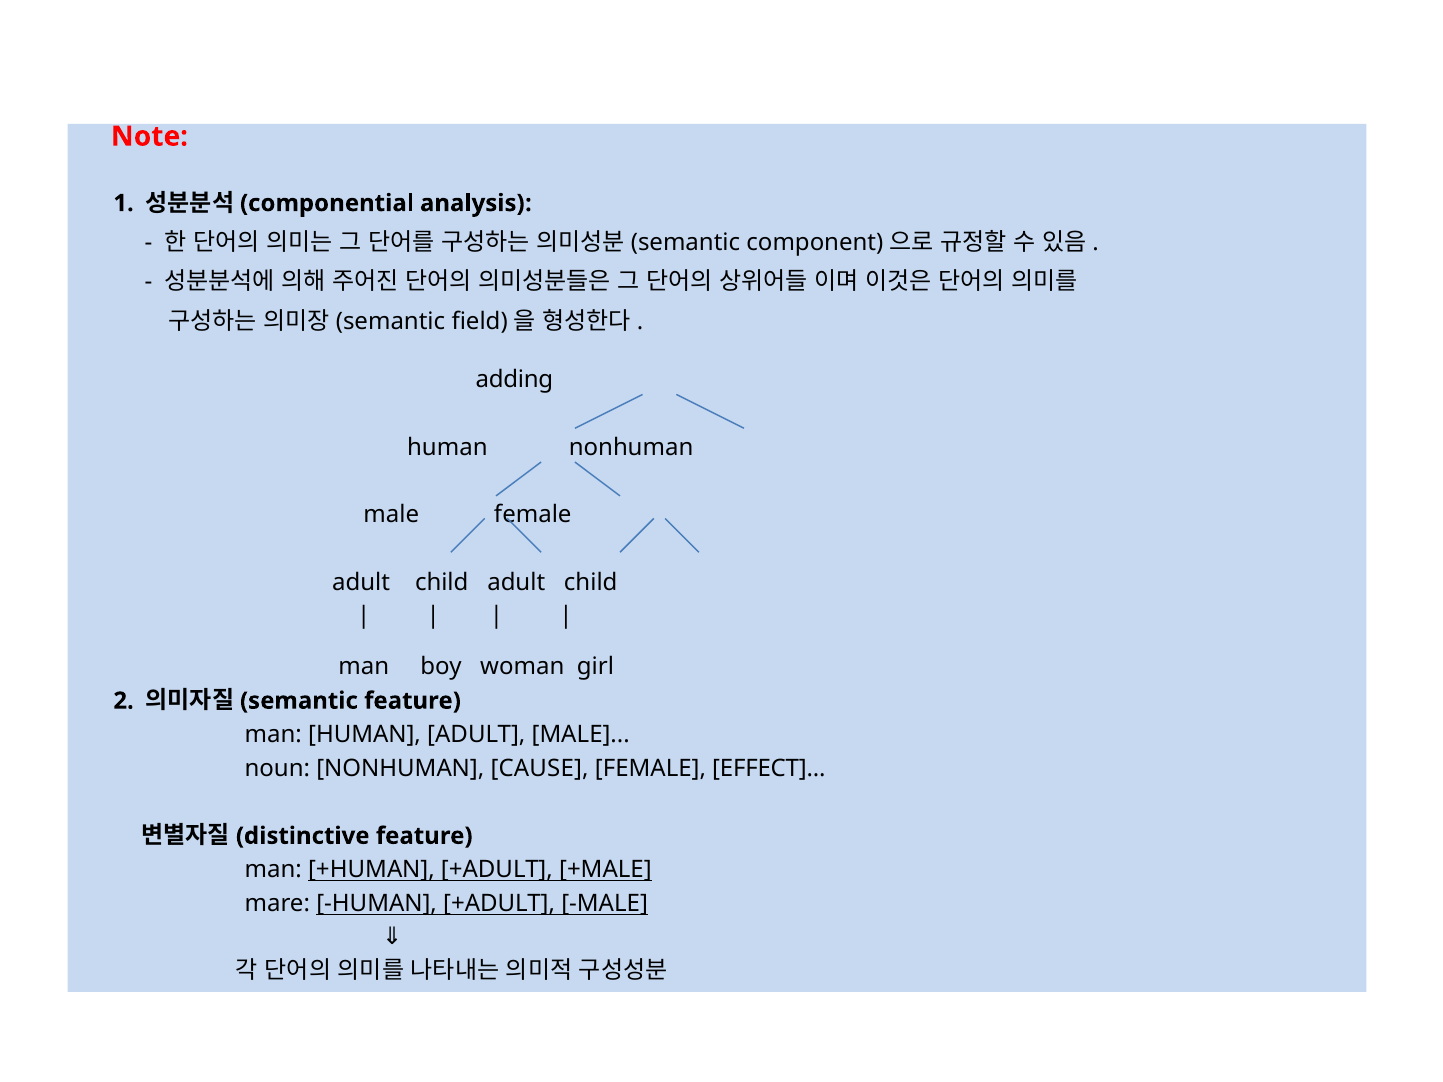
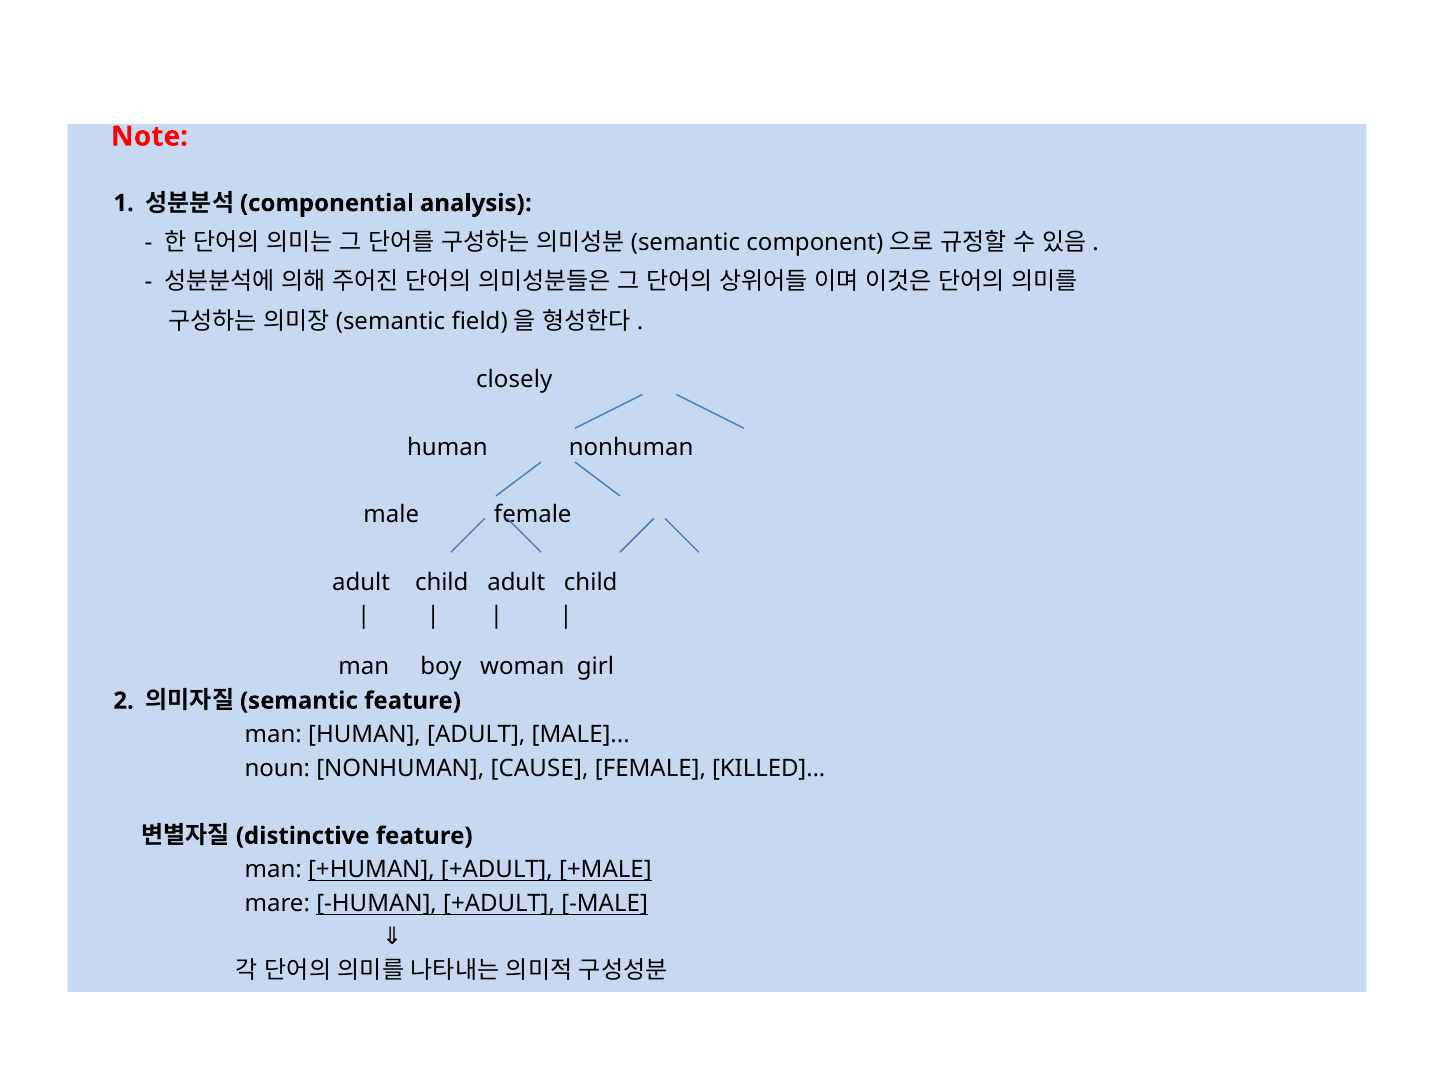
adding: adding -> closely
EFFECT: EFFECT -> KILLED
